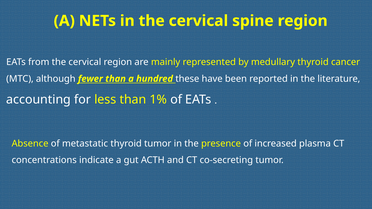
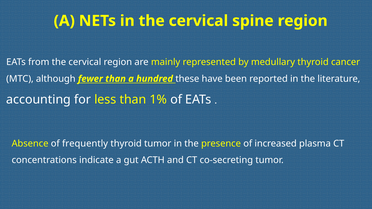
metastatic: metastatic -> frequently
